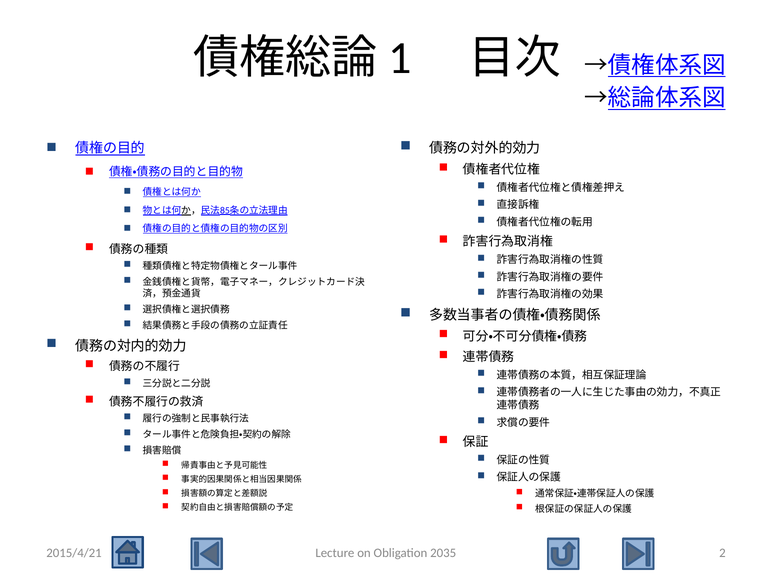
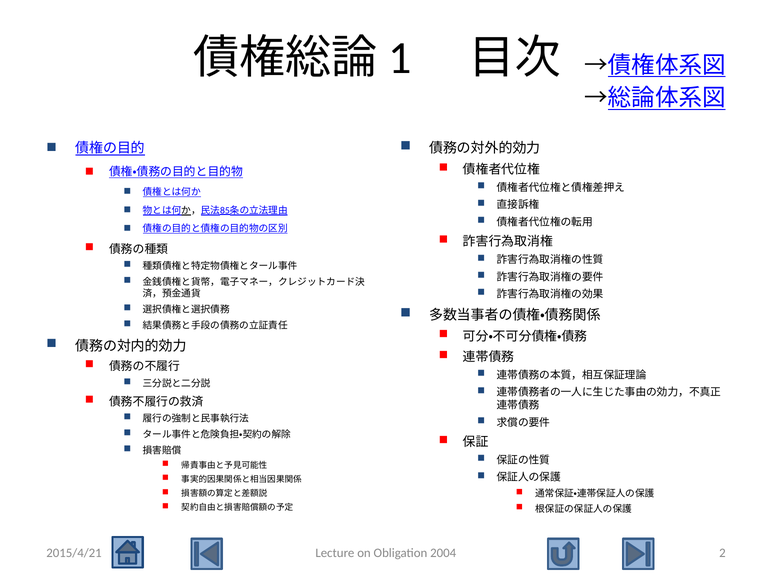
2035: 2035 -> 2004
